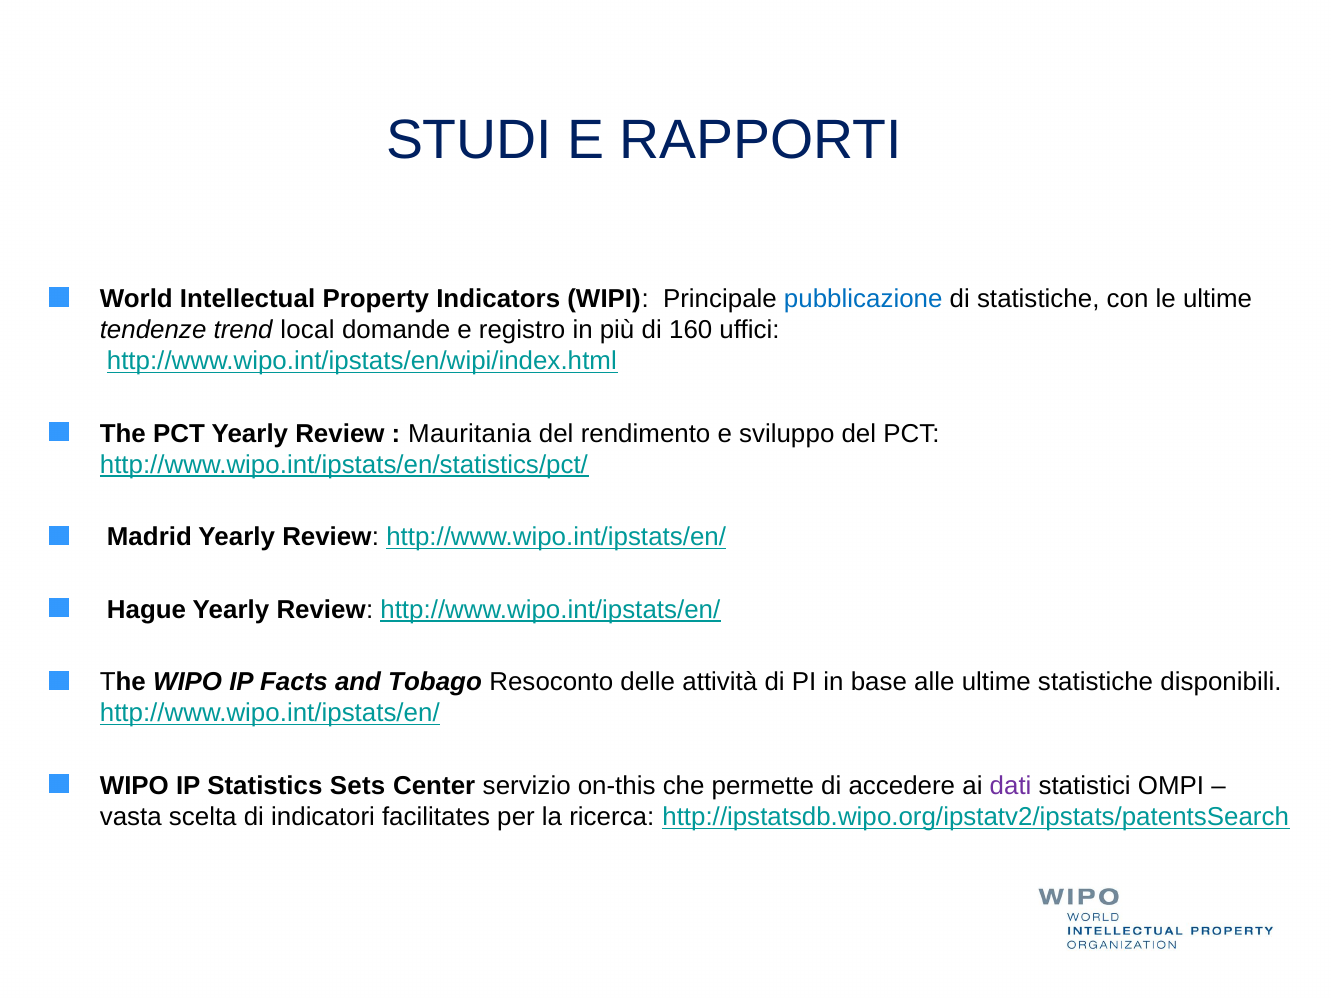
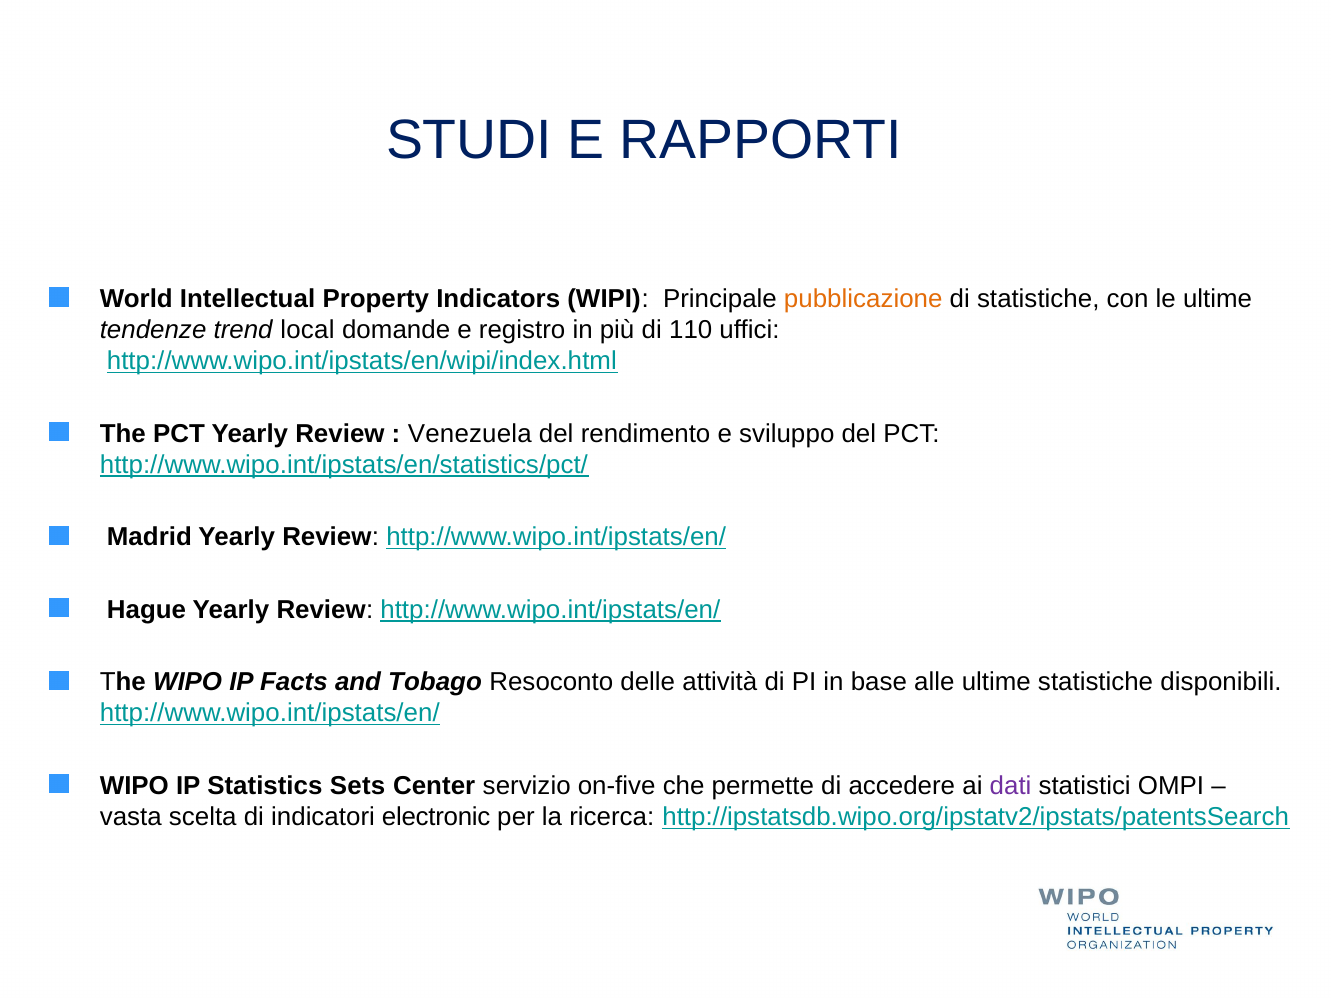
pubblicazione colour: blue -> orange
160: 160 -> 110
Mauritania: Mauritania -> Venezuela
on-this: on-this -> on-five
facilitates: facilitates -> electronic
